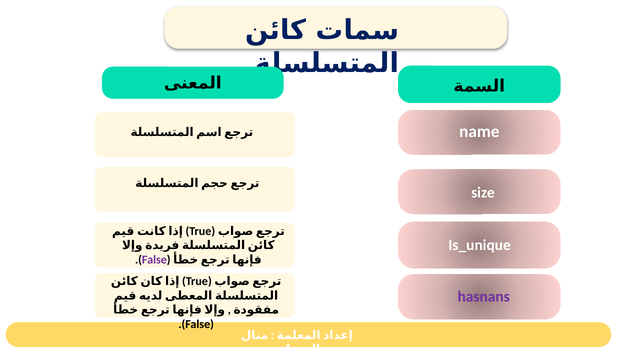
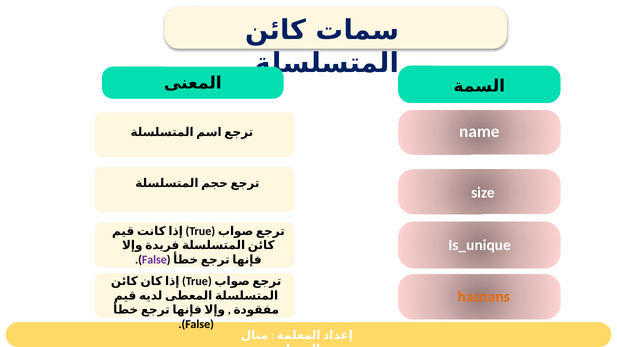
hasnans colour: purple -> orange
